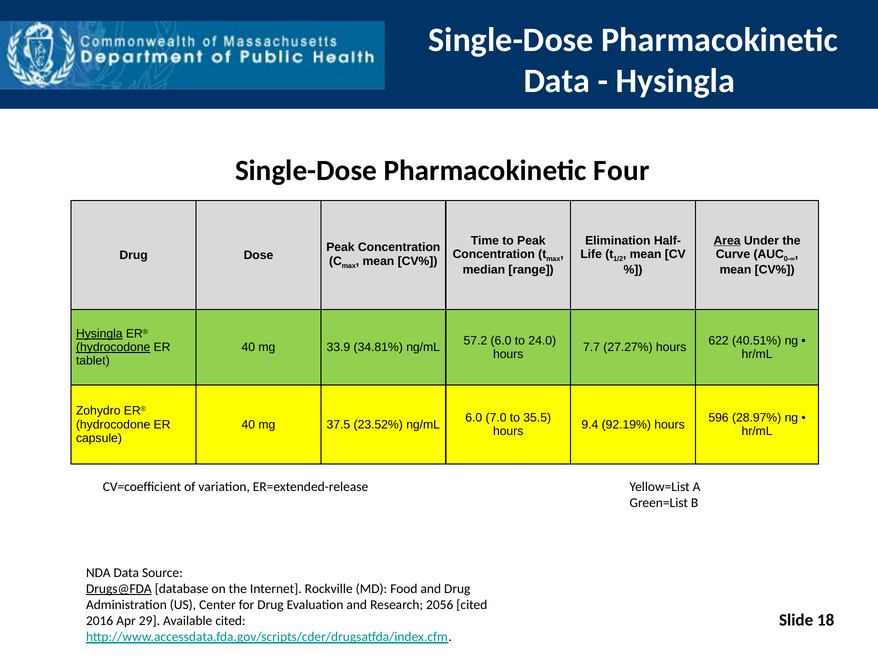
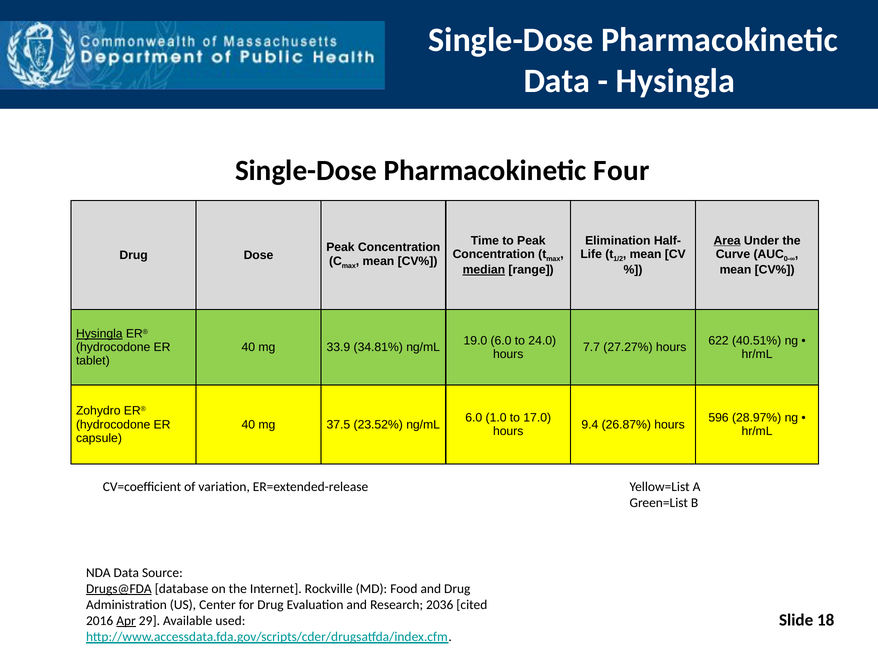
median underline: none -> present
57.2: 57.2 -> 19.0
hydrocodone at (113, 348) underline: present -> none
7.0: 7.0 -> 1.0
35.5: 35.5 -> 17.0
92.19%: 92.19% -> 26.87%
2056: 2056 -> 2036
Apr underline: none -> present
Available cited: cited -> used
